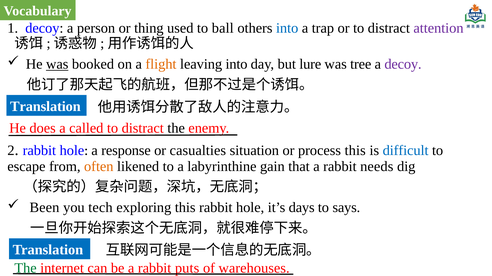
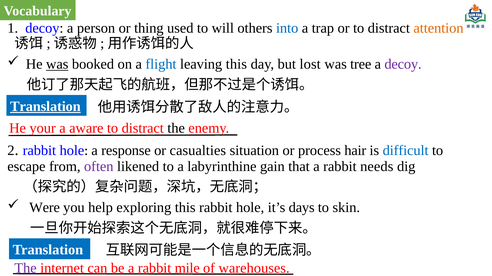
ball: ball -> will
attention colour: purple -> orange
flight colour: orange -> blue
leaving into: into -> this
lure: lure -> lost
Translation at (45, 107) underline: none -> present
does: does -> your
called: called -> aware
process this: this -> hair
often colour: orange -> purple
Been: Been -> Were
tech: tech -> help
says: says -> skin
The at (26, 269) colour: green -> purple
puts: puts -> mile
